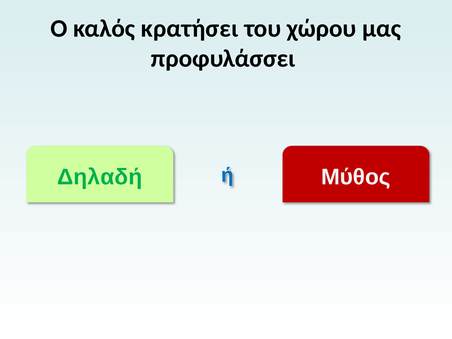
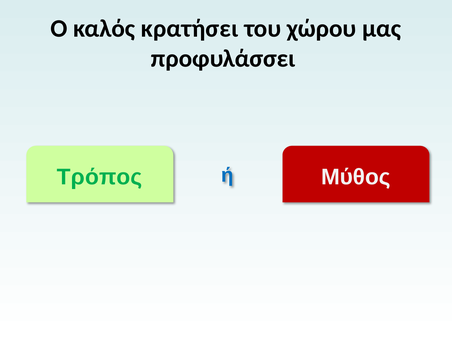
Δηλαδή: Δηλαδή -> Τρόπος
